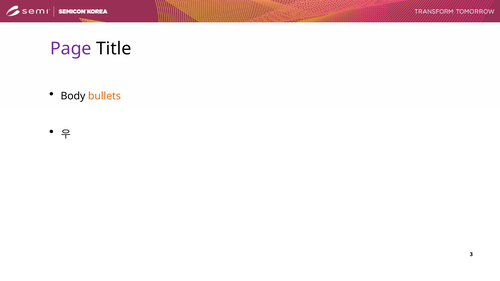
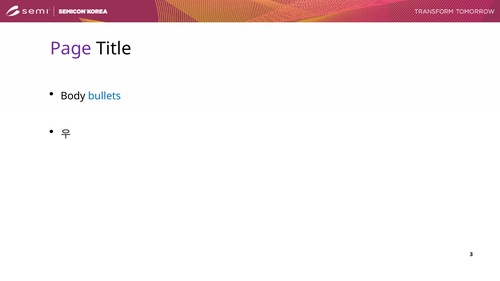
bullets colour: orange -> blue
